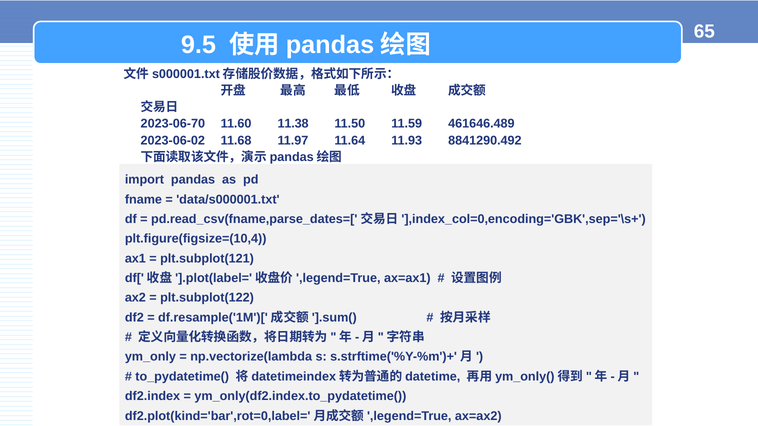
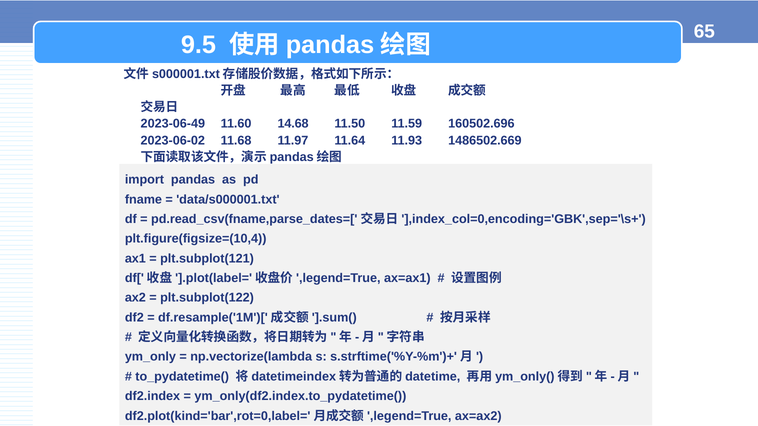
2023-06-70: 2023-06-70 -> 2023-06-49
11.38: 11.38 -> 14.68
461646.489: 461646.489 -> 160502.696
8841290.492: 8841290.492 -> 1486502.669
